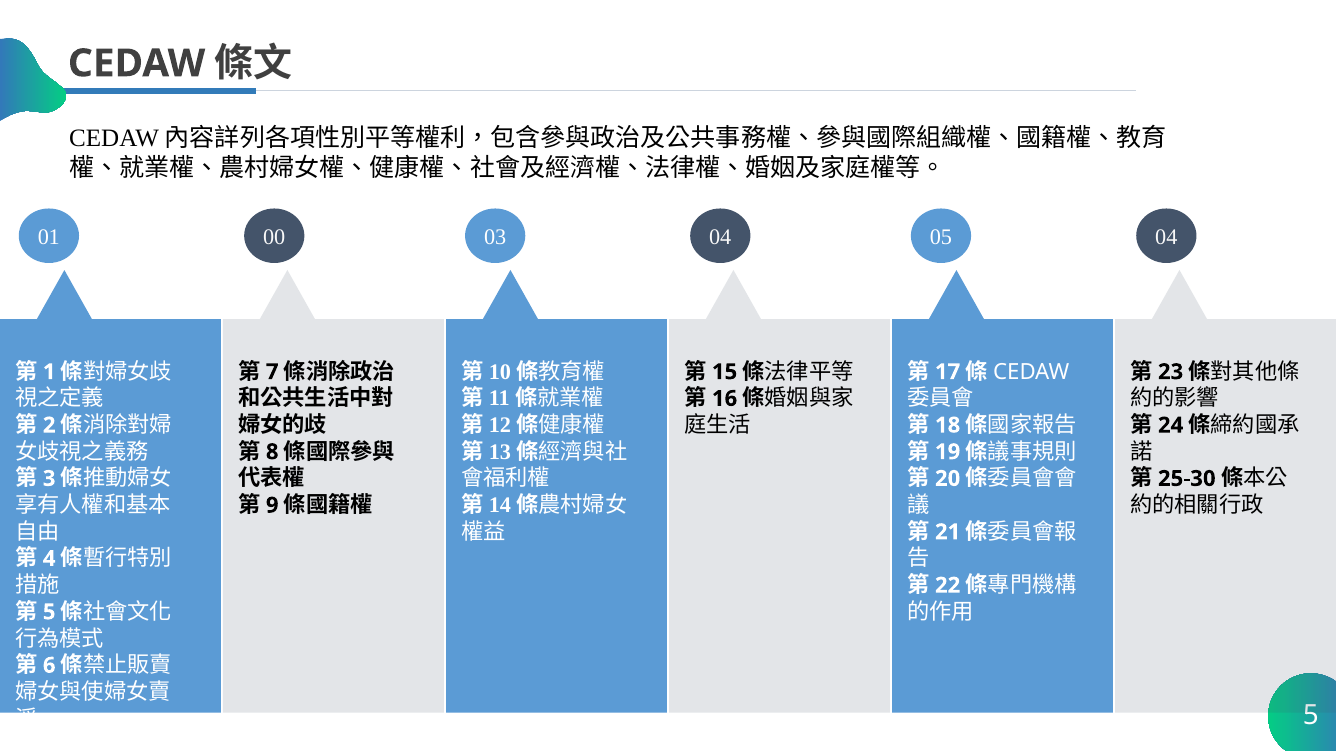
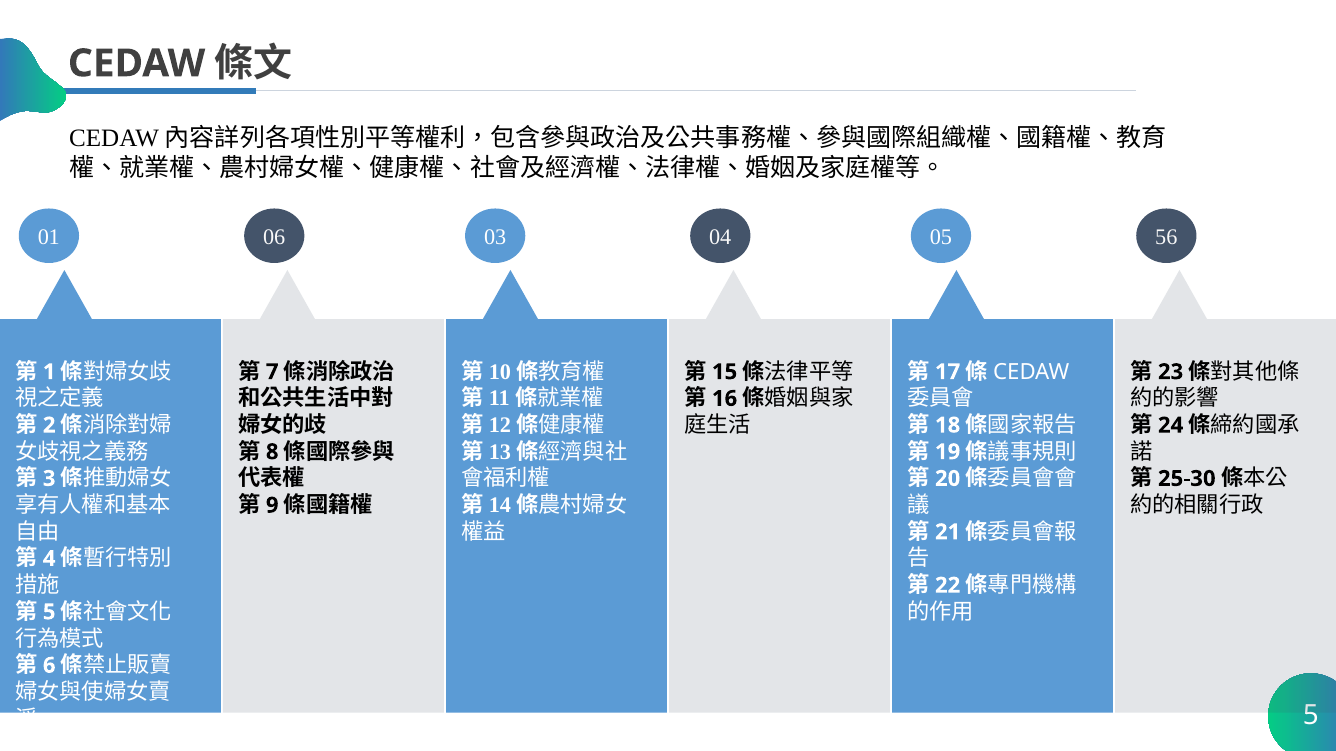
00: 00 -> 06
05 04: 04 -> 56
